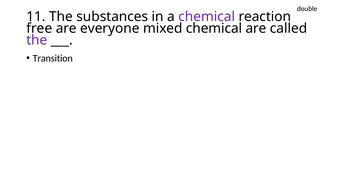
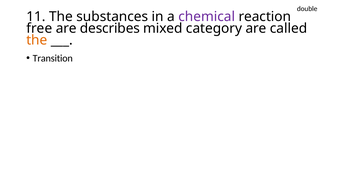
everyone: everyone -> describes
mixed chemical: chemical -> category
the at (37, 40) colour: purple -> orange
